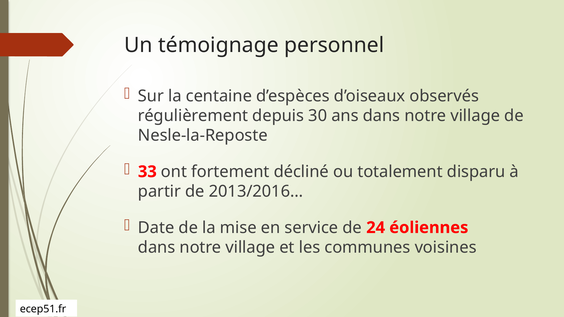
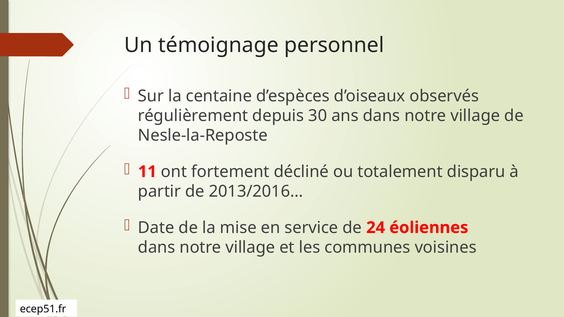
33: 33 -> 11
